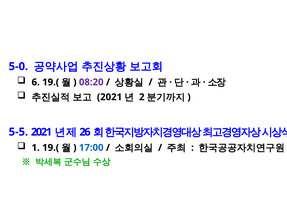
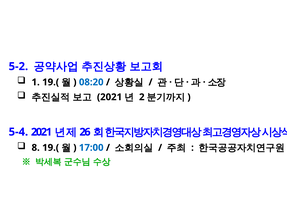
5-0: 5-0 -> 5-2
6: 6 -> 1
08:20 colour: purple -> blue
5-5: 5-5 -> 5-4
1: 1 -> 8
